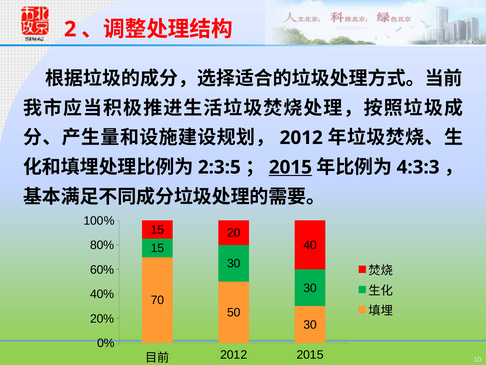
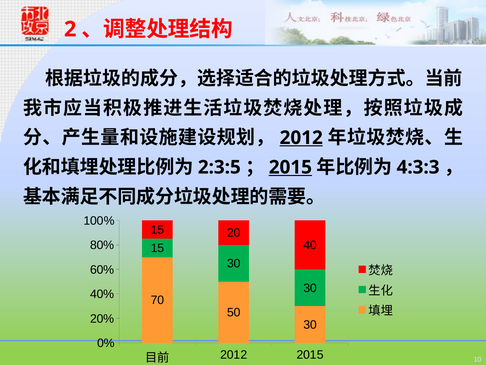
2012 at (301, 138) underline: none -> present
